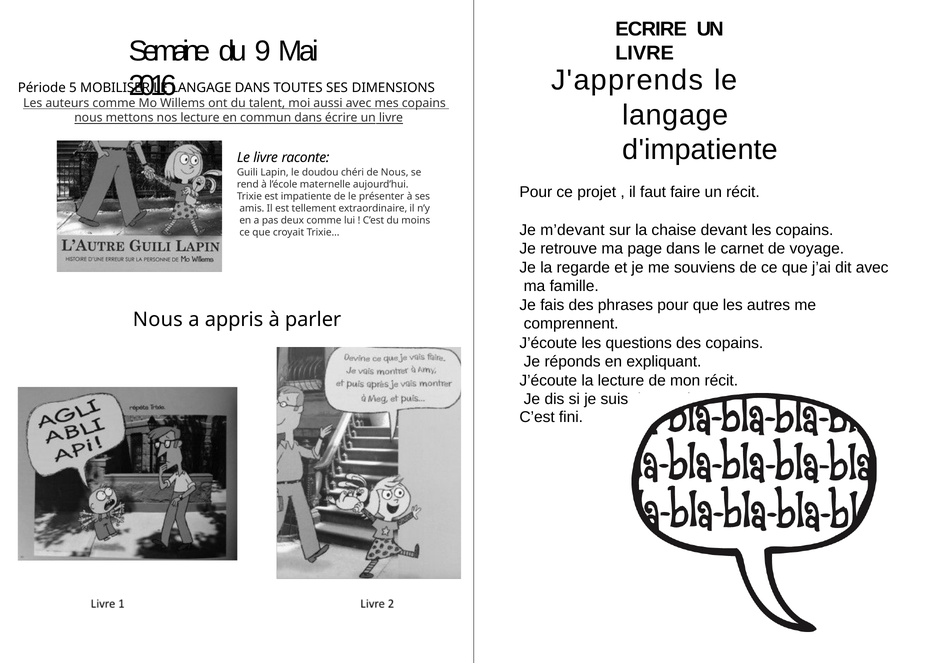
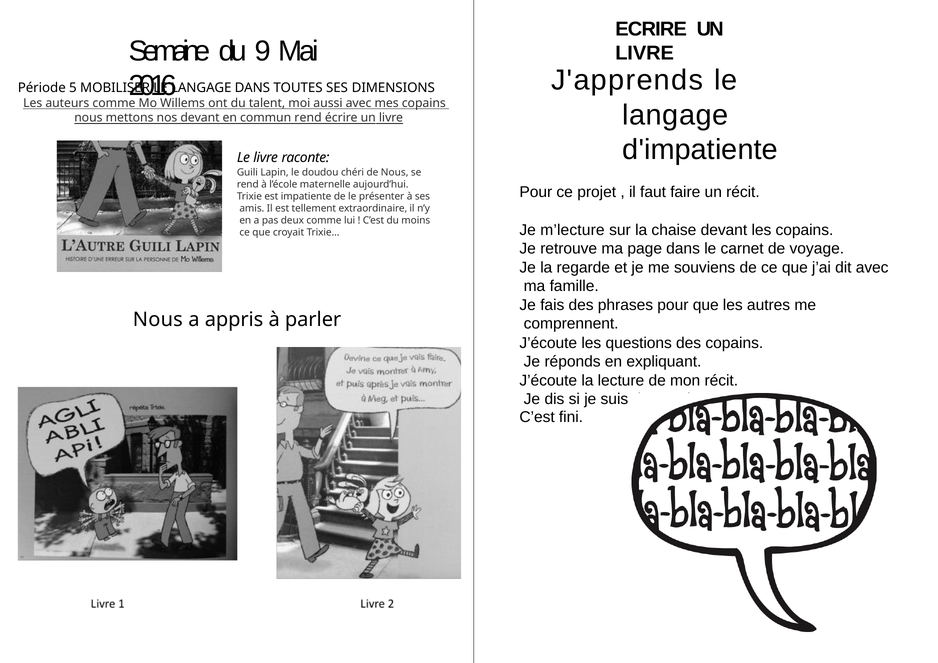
nos lecture: lecture -> devant
commun dans: dans -> rend
m’devant: m’devant -> m’lecture
